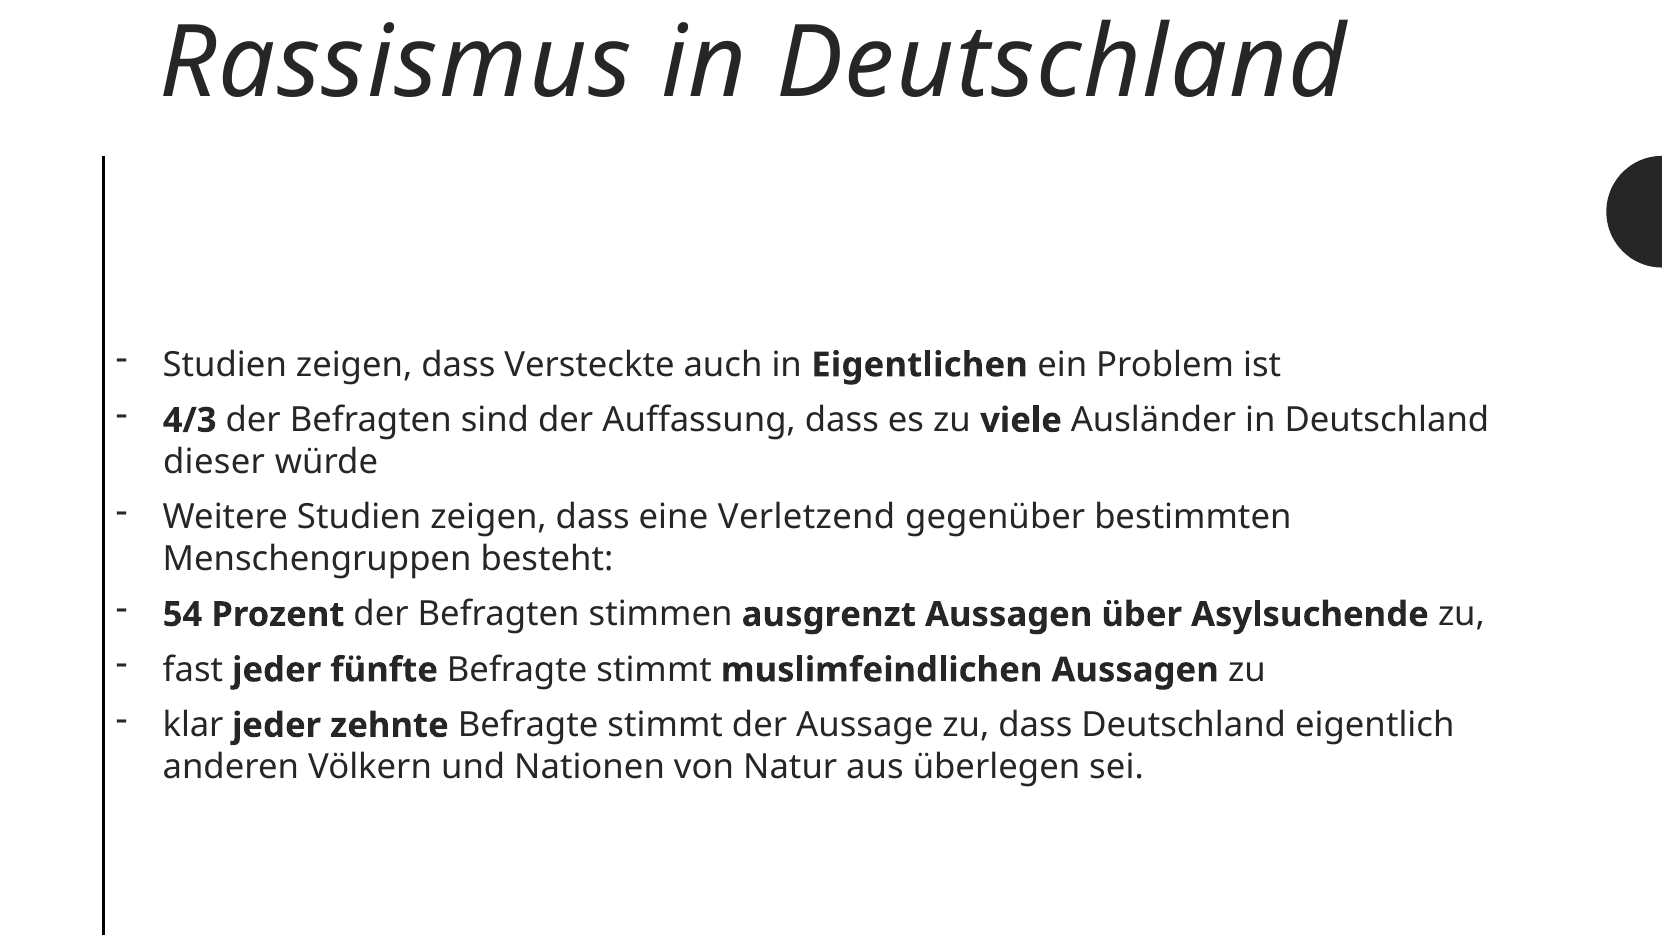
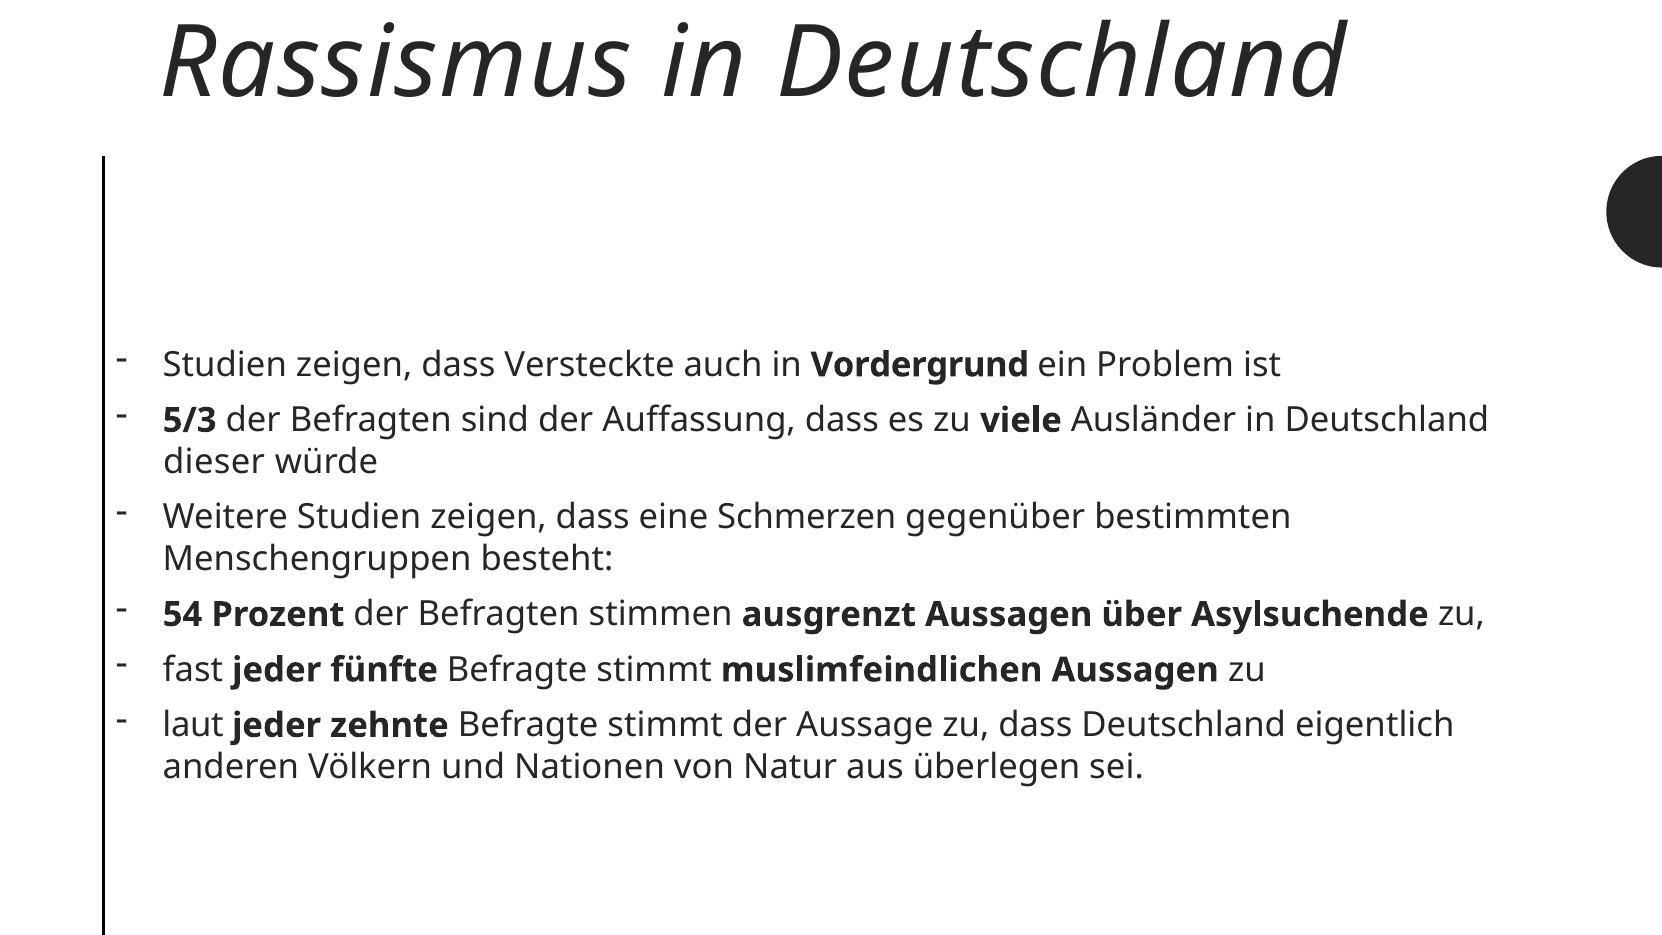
Eigentlichen: Eigentlichen -> Vordergrund
4/3: 4/3 -> 5/3
Verletzend: Verletzend -> Schmerzen
klar: klar -> laut
